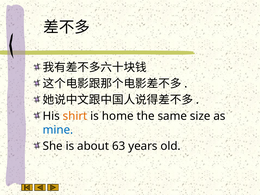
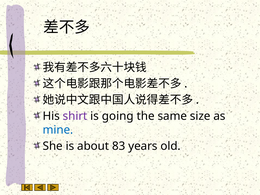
shirt colour: orange -> purple
home: home -> going
63: 63 -> 83
